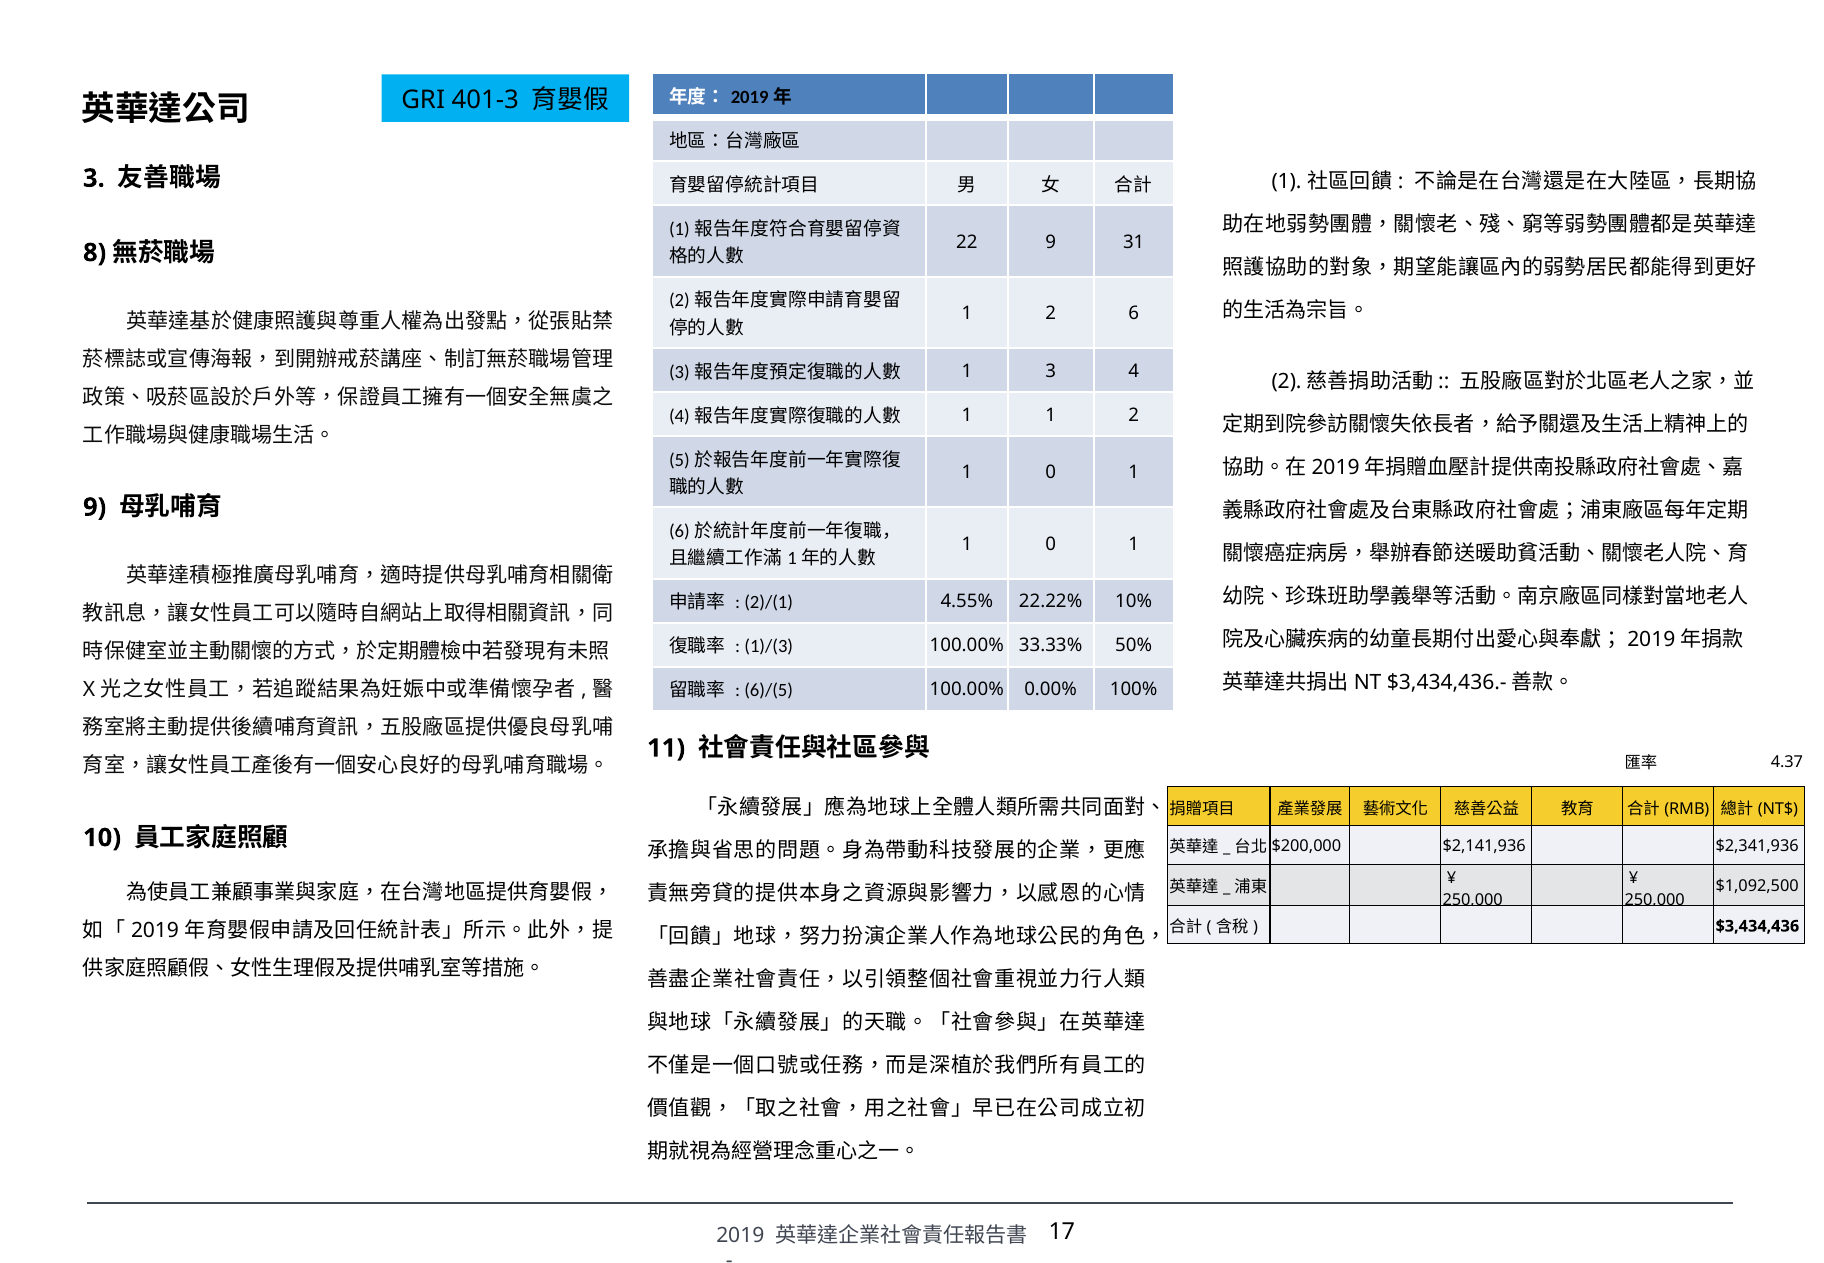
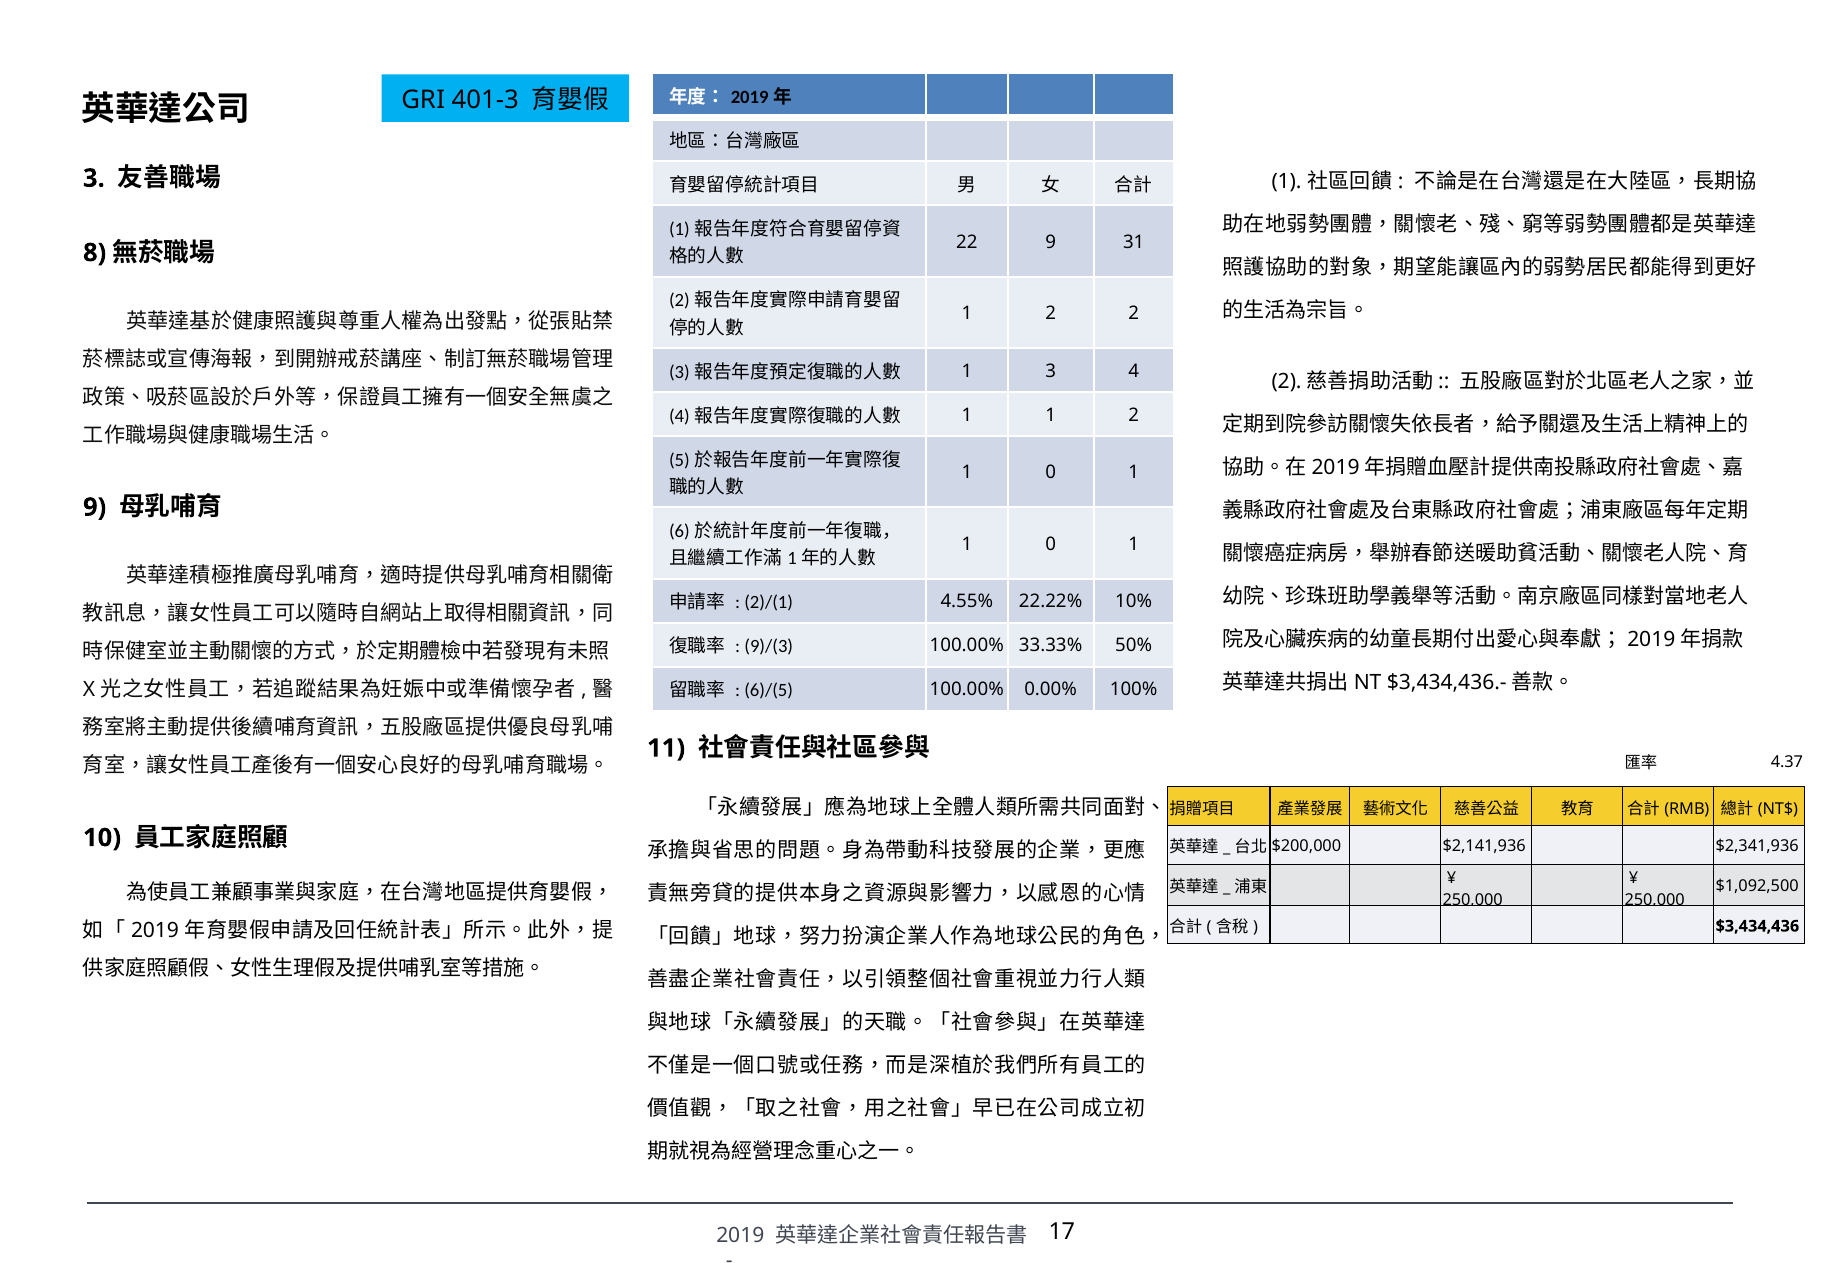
2 6: 6 -> 2
1)/(3: 1)/(3 -> 9)/(3
